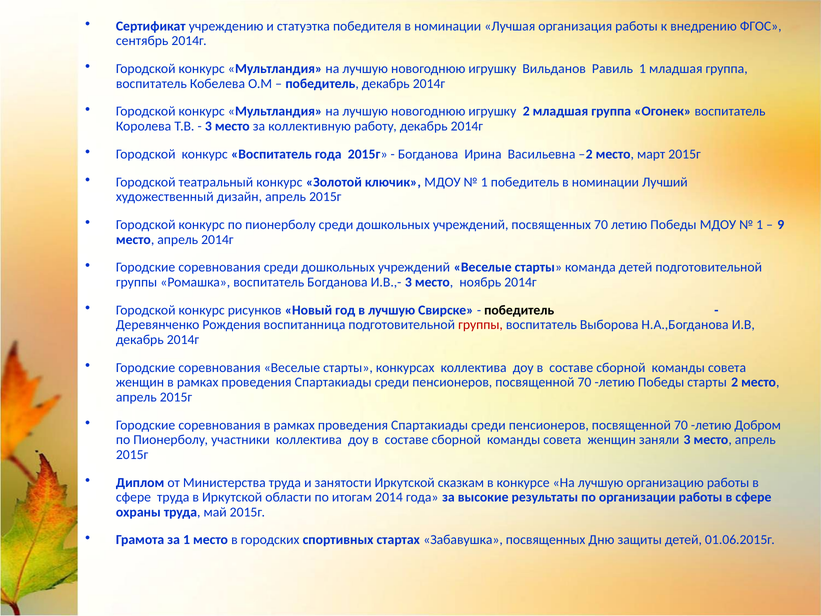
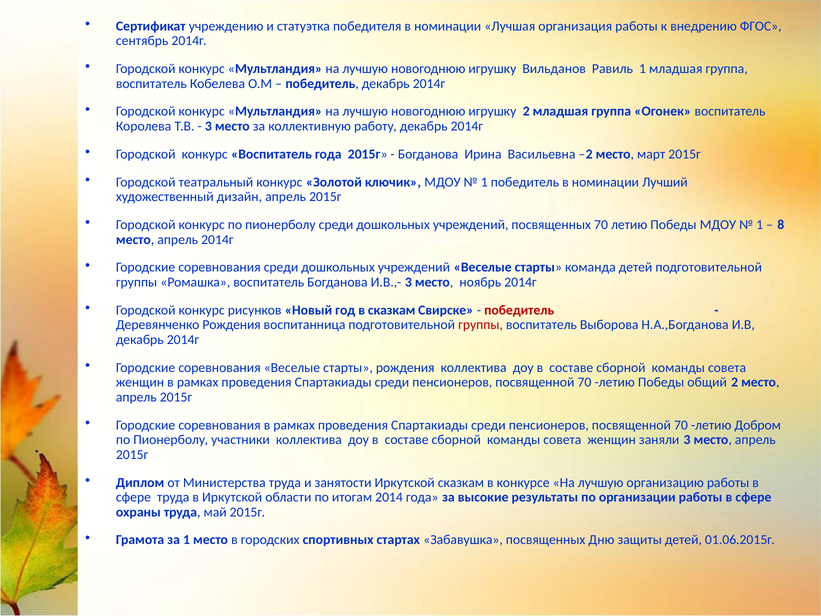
9: 9 -> 8
в лучшую: лучшую -> сказкам
победитель at (519, 310) colour: black -> red
старты конкурсах: конкурсах -> рождения
Победы старты: старты -> общий
